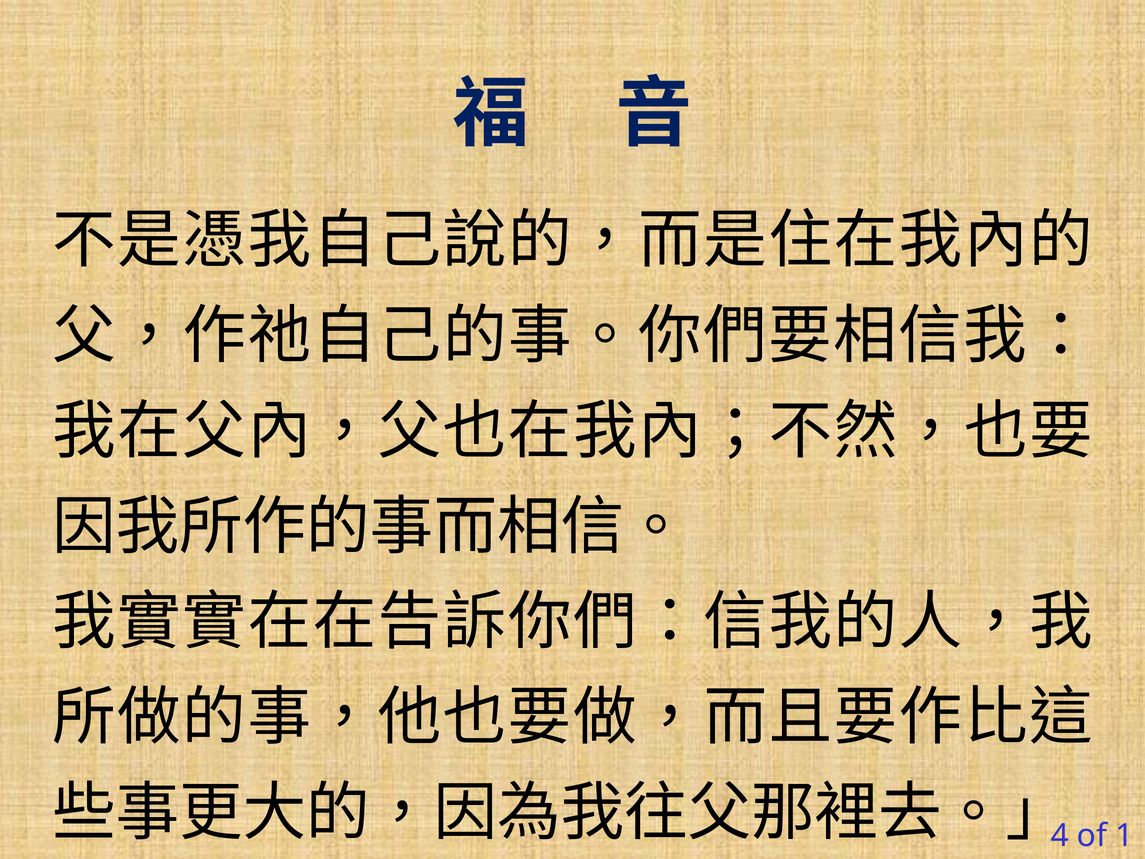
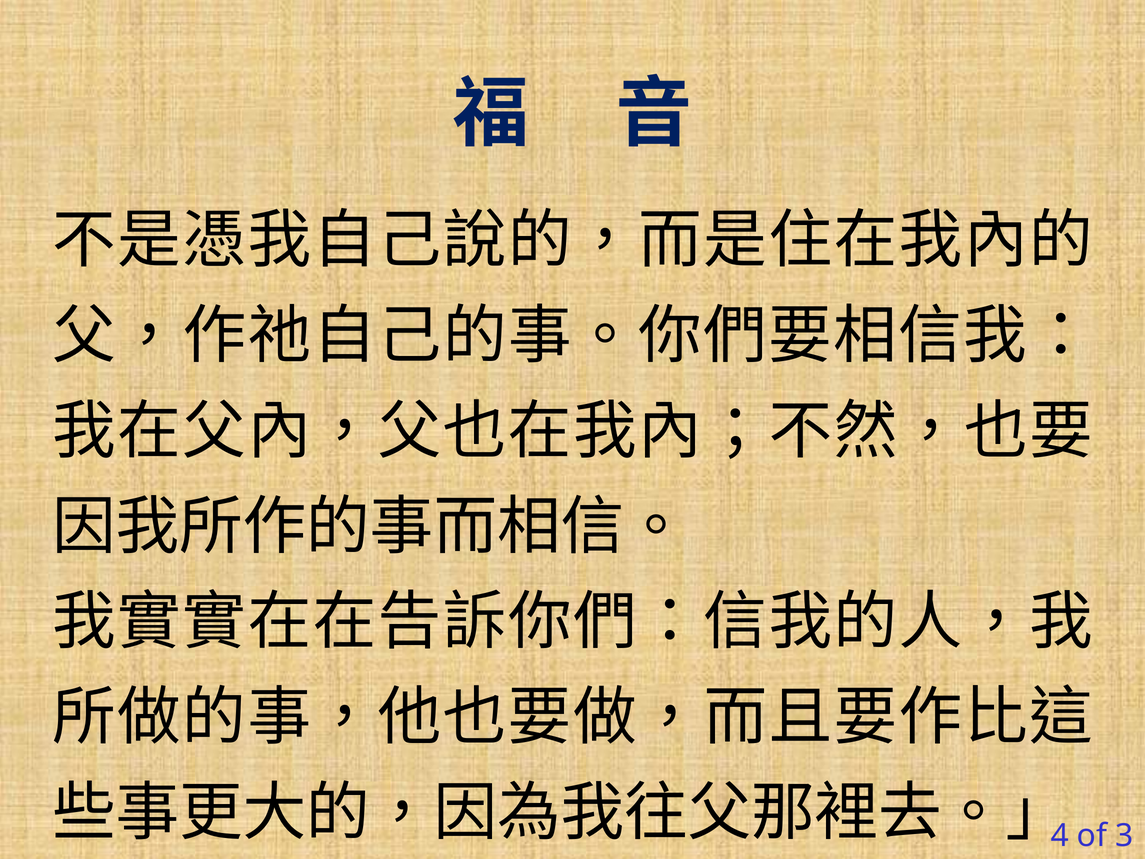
1: 1 -> 3
